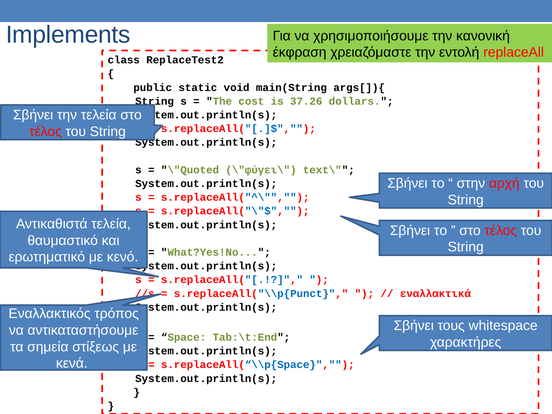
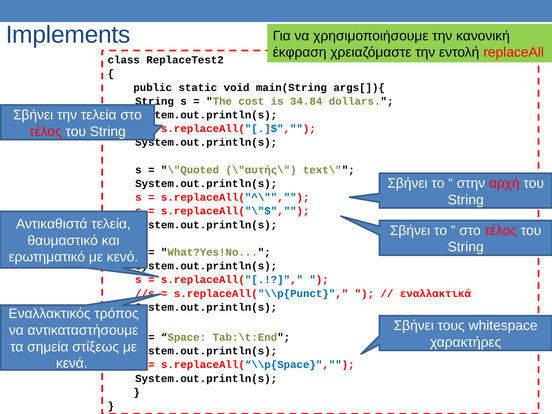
37.26: 37.26 -> 34.84
\"φύγει\: \"φύγει\ -> \"αυτής\
